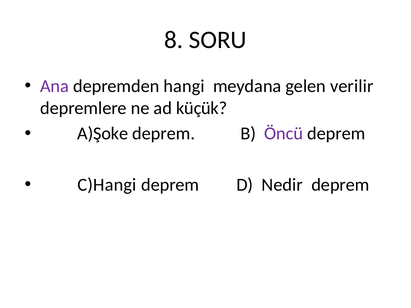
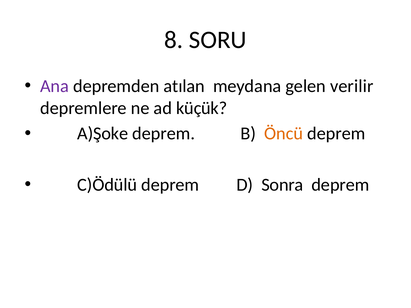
hangi: hangi -> atılan
Öncü colour: purple -> orange
C)Hangi: C)Hangi -> C)Ödülü
Nedir: Nedir -> Sonra
